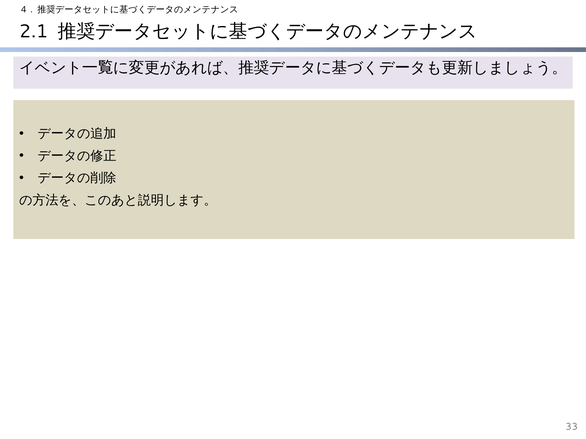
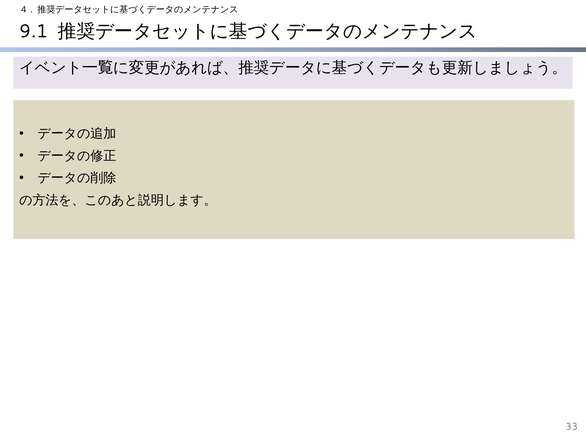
2.1: 2.1 -> 9.1
